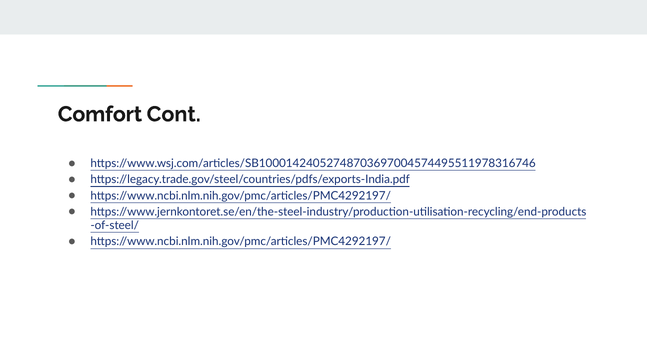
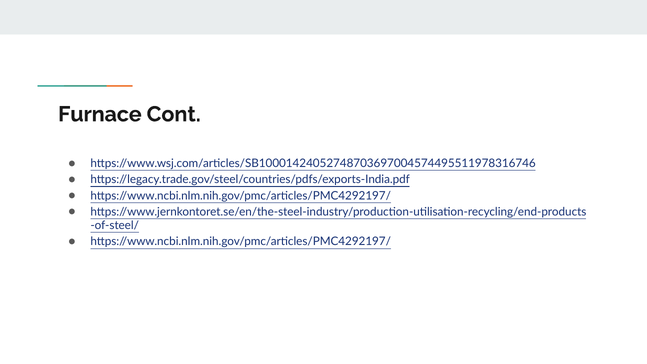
Comfort: Comfort -> Furnace
